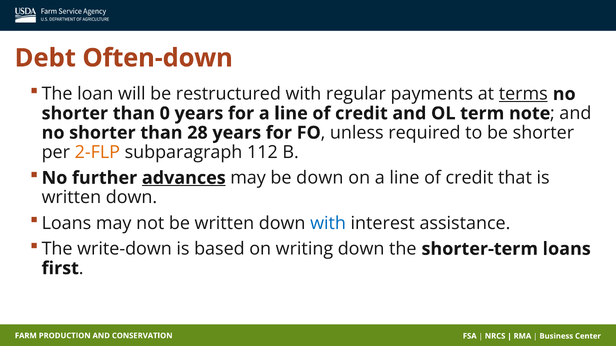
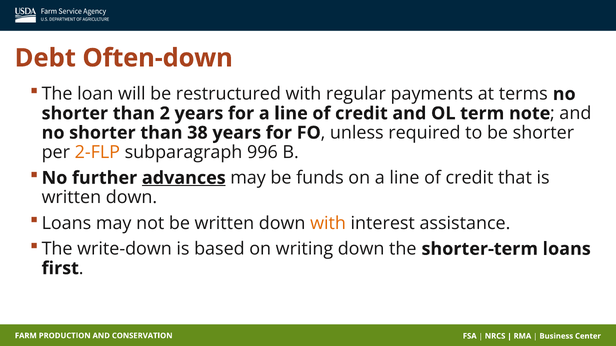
terms underline: present -> none
0: 0 -> 2
28: 28 -> 38
112: 112 -> 996
be down: down -> funds
with at (328, 223) colour: blue -> orange
